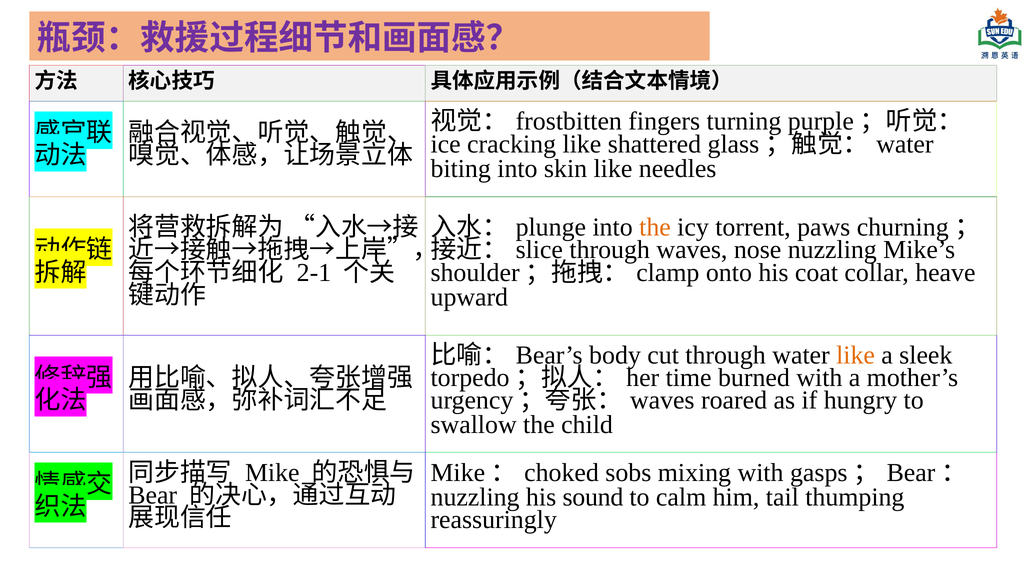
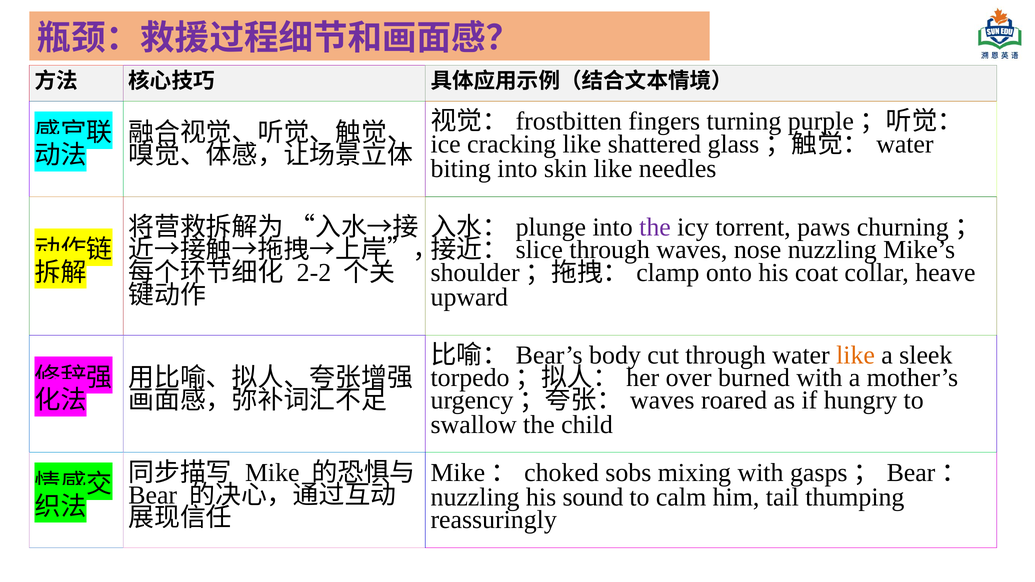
the at (655, 227) colour: orange -> purple
2-1: 2-1 -> 2-2
time: time -> over
